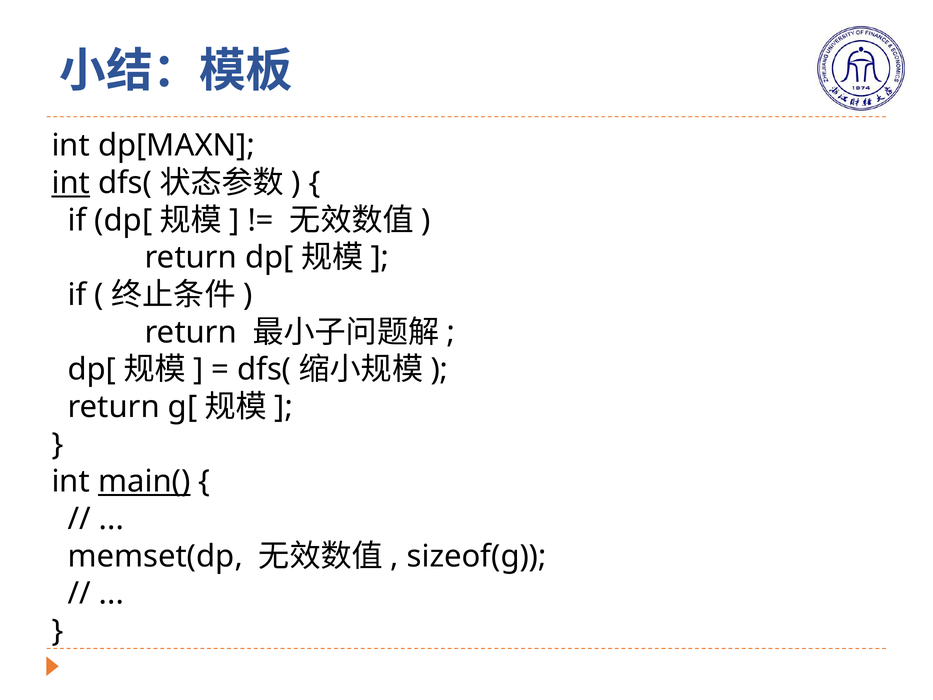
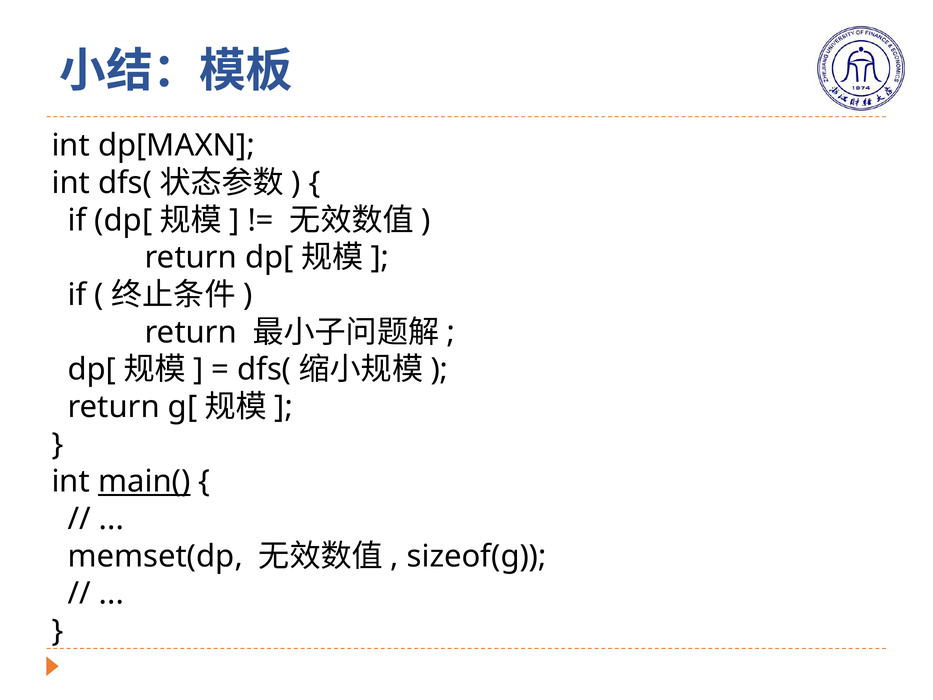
int at (71, 183) underline: present -> none
